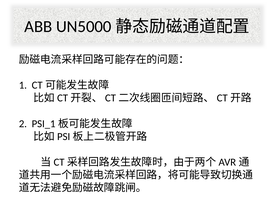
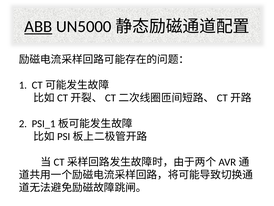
ABB underline: none -> present
